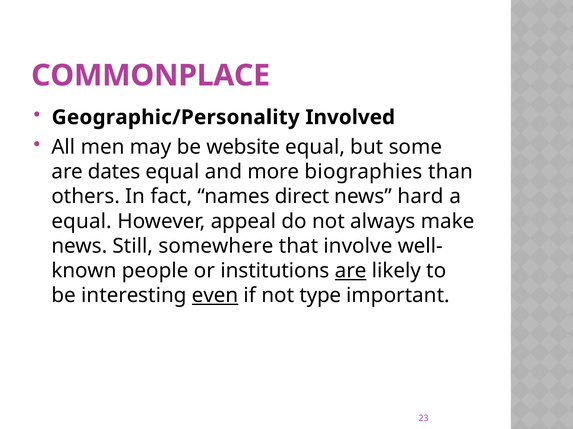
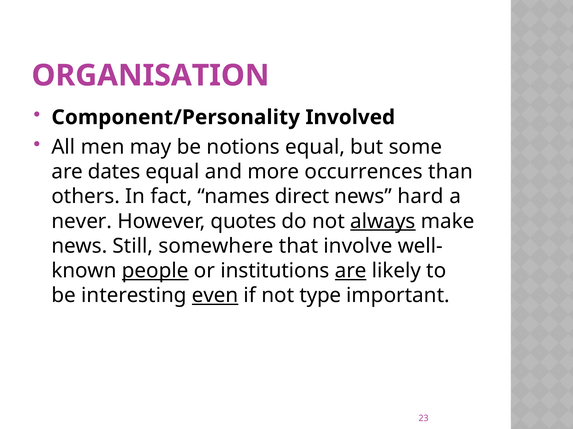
COMMONPLACE: COMMONPLACE -> ORGANISATION
Geographic/Personality: Geographic/Personality -> Component/Personality
website: website -> notions
biographies: biographies -> occurrences
equal at (82, 222): equal -> never
appeal: appeal -> quotes
always underline: none -> present
people underline: none -> present
